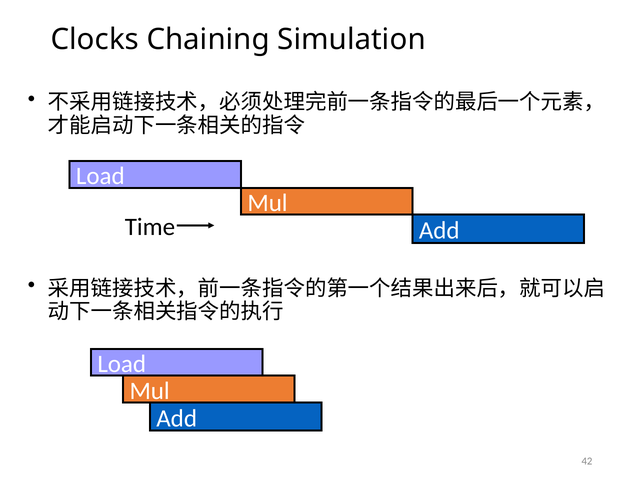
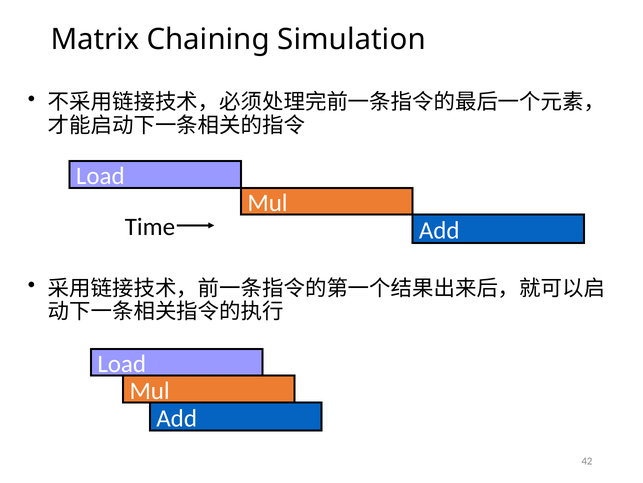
Clocks: Clocks -> Matrix
